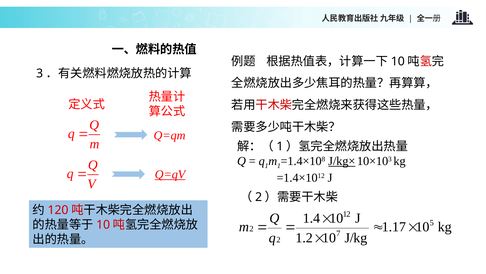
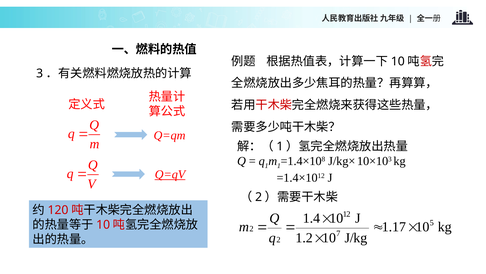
J/kg× underline: present -> none
